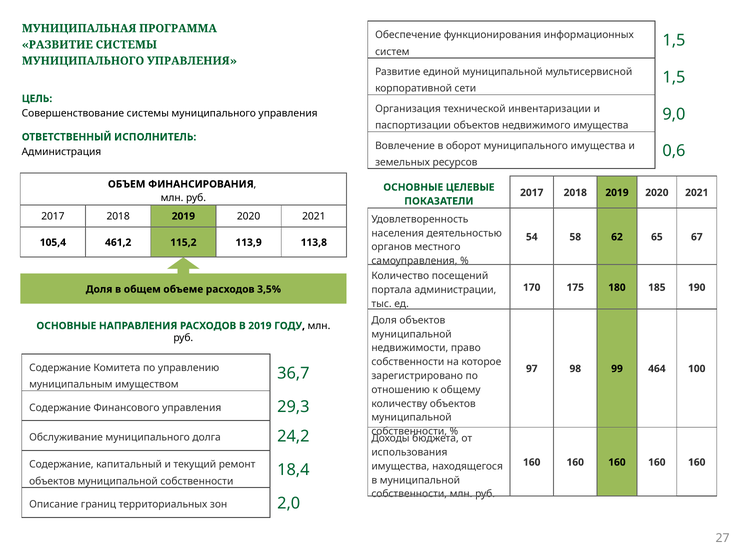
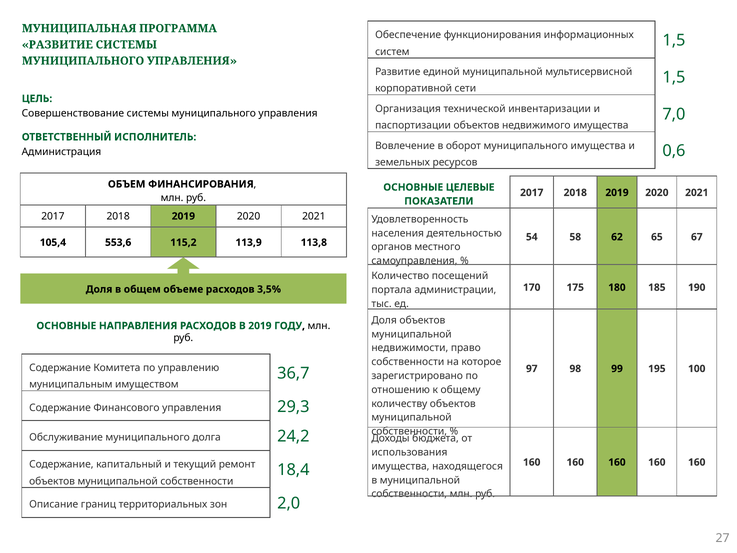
9,0: 9,0 -> 7,0
461,2: 461,2 -> 553,6
464: 464 -> 195
